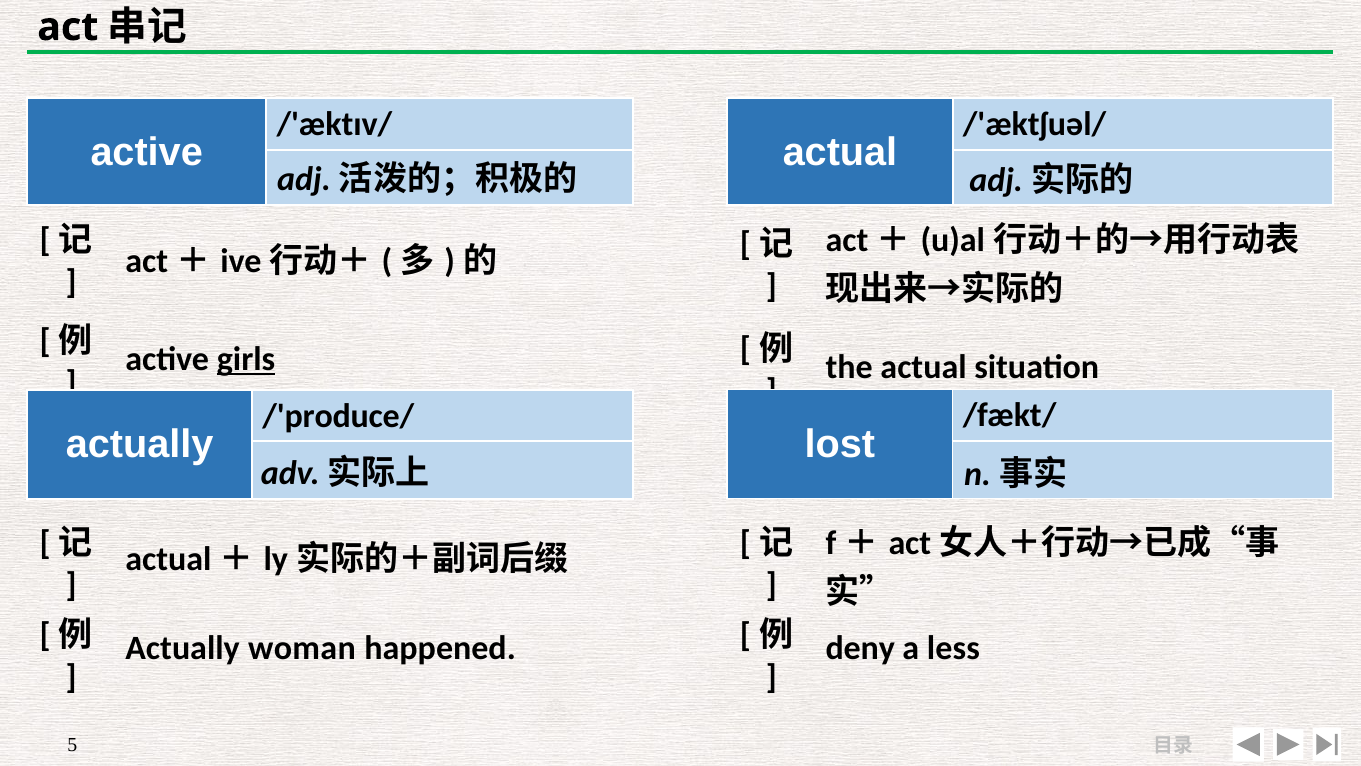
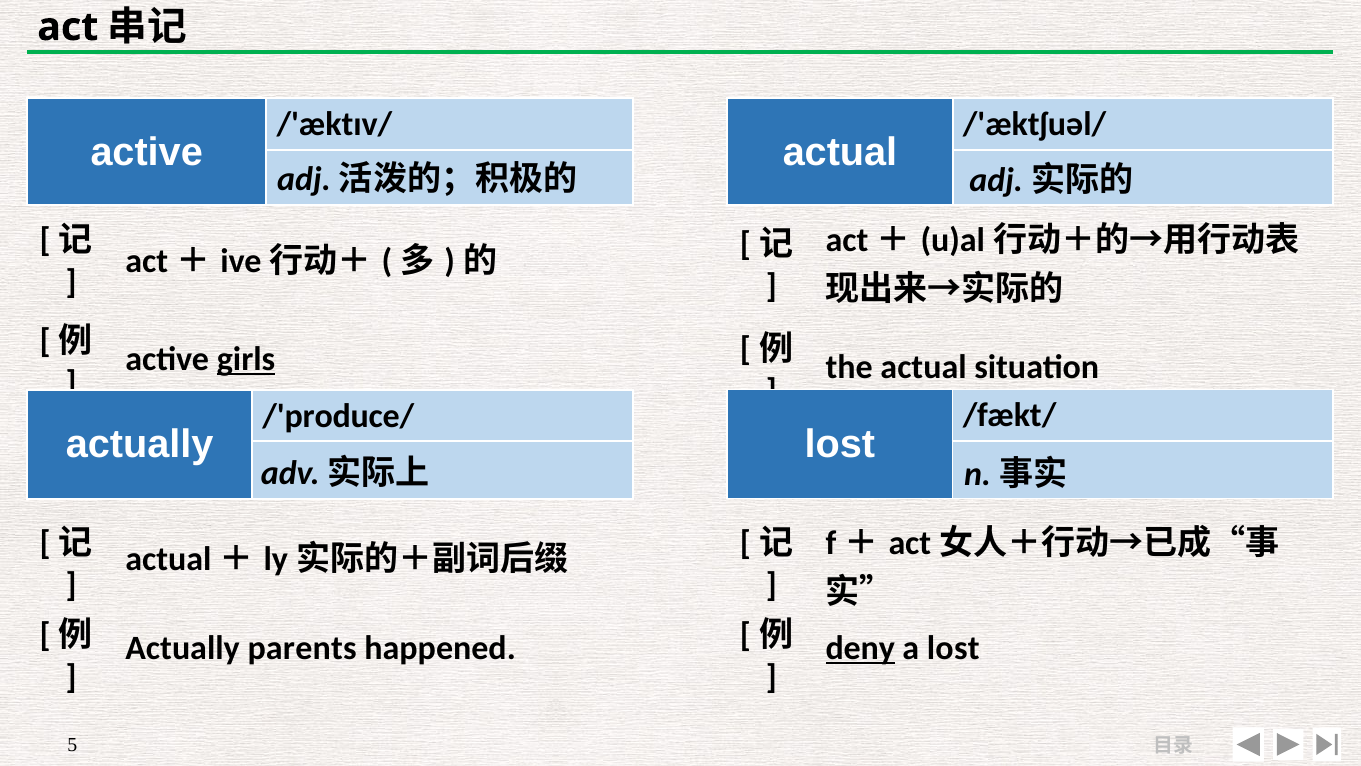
woman: woman -> parents
deny underline: none -> present
a less: less -> lost
